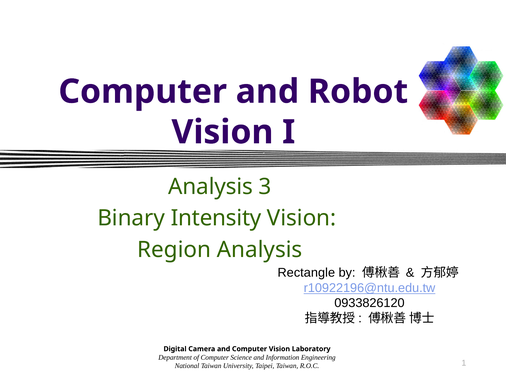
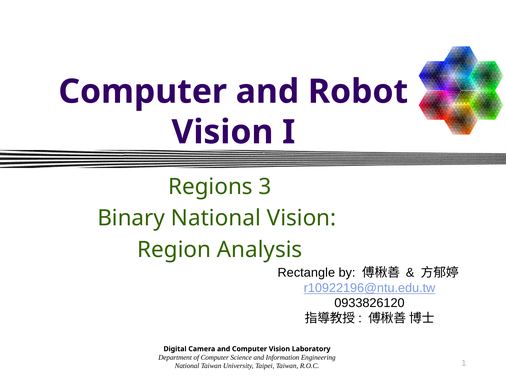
Analysis at (211, 186): Analysis -> Regions
Binary Intensity: Intensity -> National
